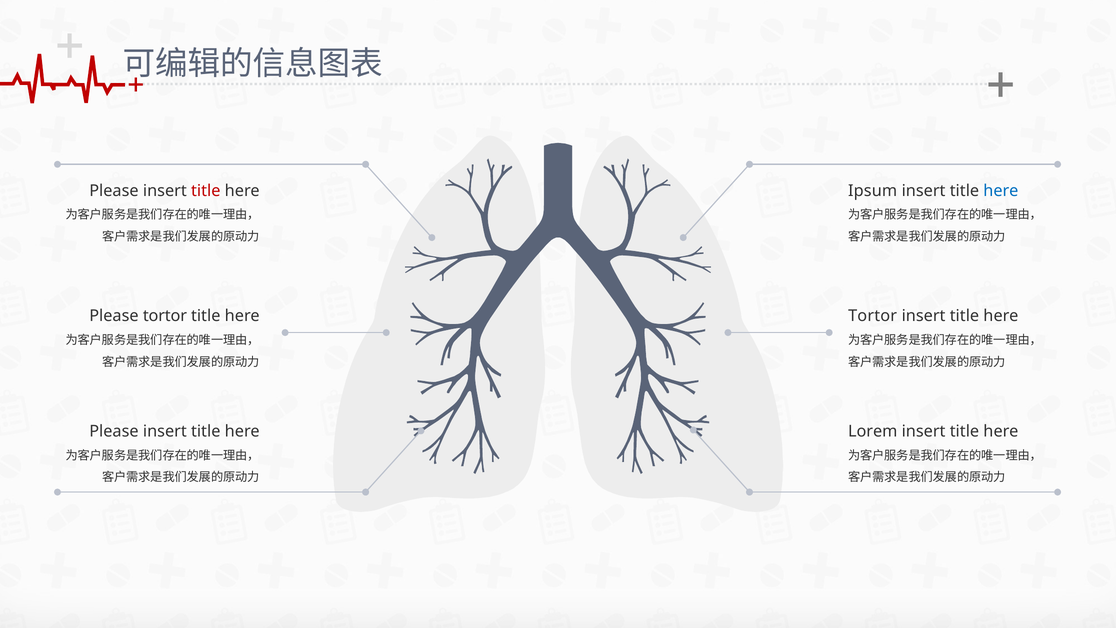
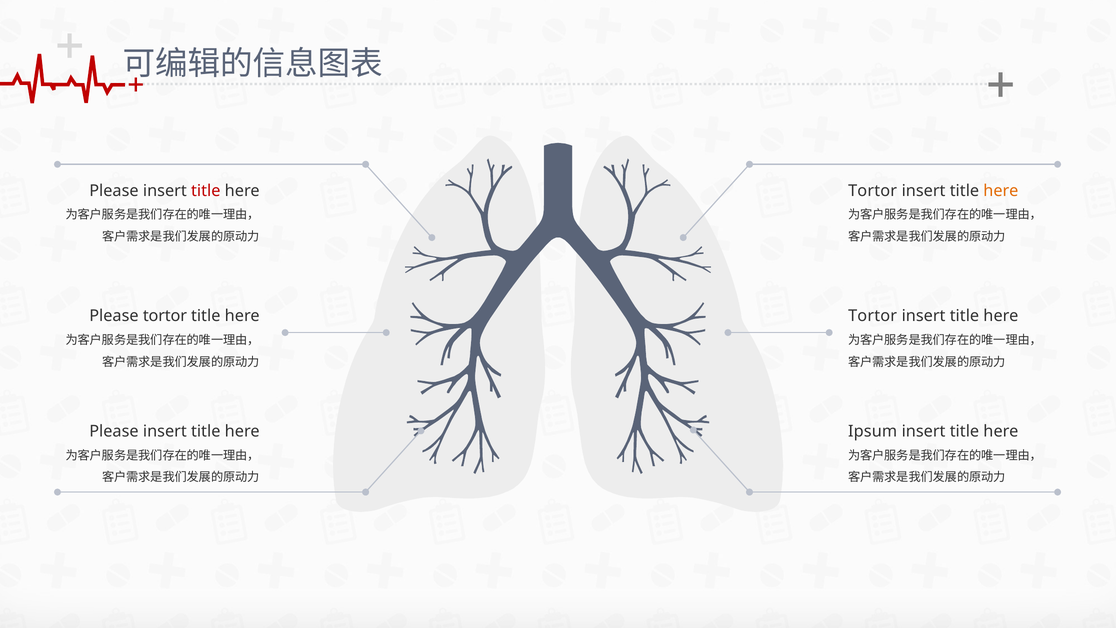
Ipsum at (873, 191): Ipsum -> Tortor
here at (1001, 191) colour: blue -> orange
Lorem: Lorem -> Ipsum
